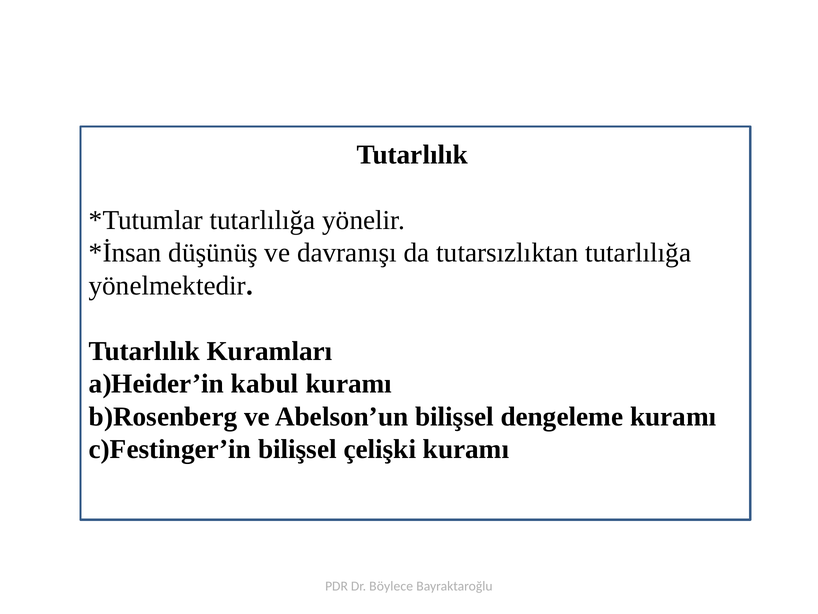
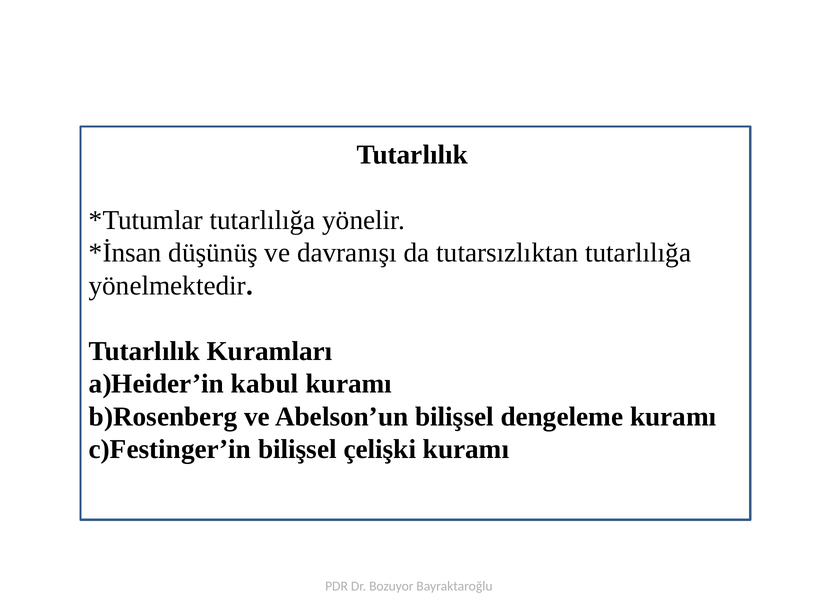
Böylece: Böylece -> Bozuyor
